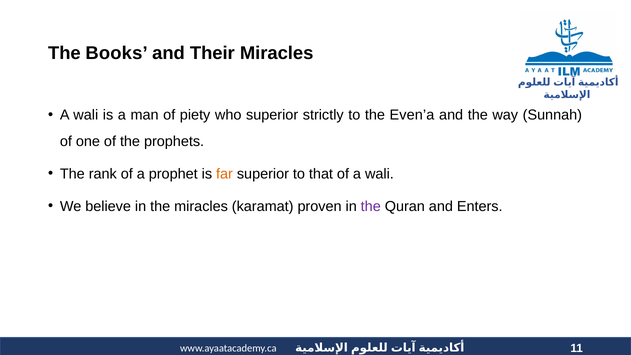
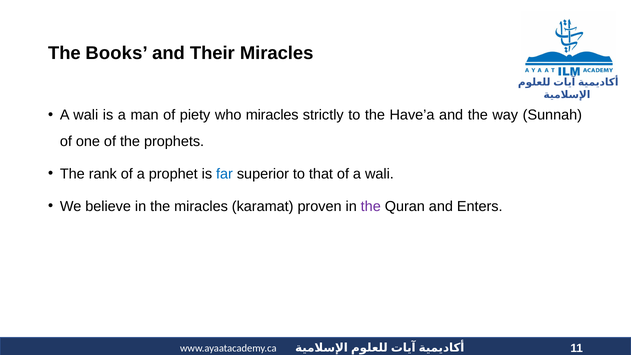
who superior: superior -> miracles
Even’a: Even’a -> Have’a
far colour: orange -> blue
